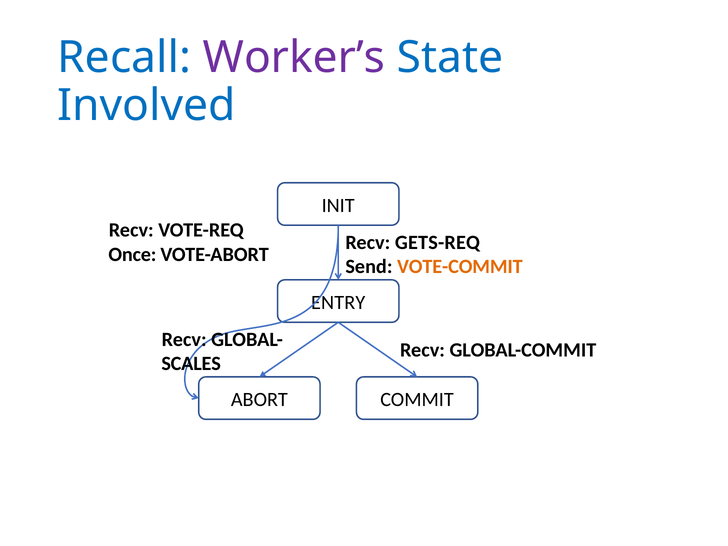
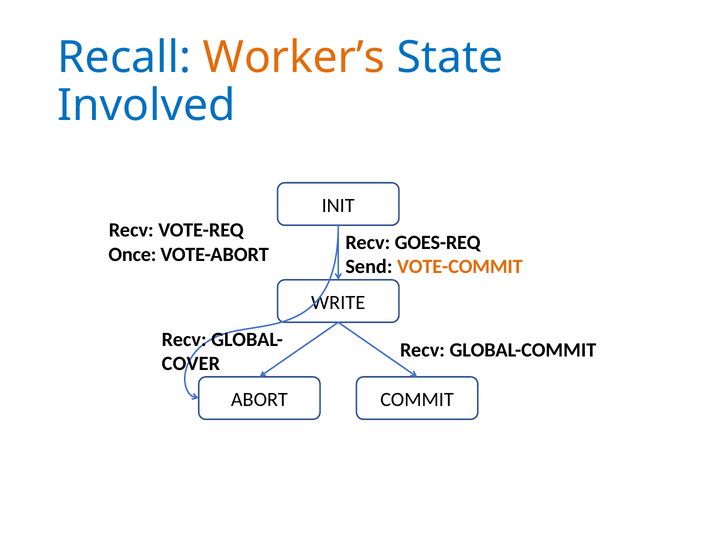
Worker’s colour: purple -> orange
GETS-REQ: GETS-REQ -> GOES-REQ
ENTRY: ENTRY -> WRITE
SCALES: SCALES -> COVER
